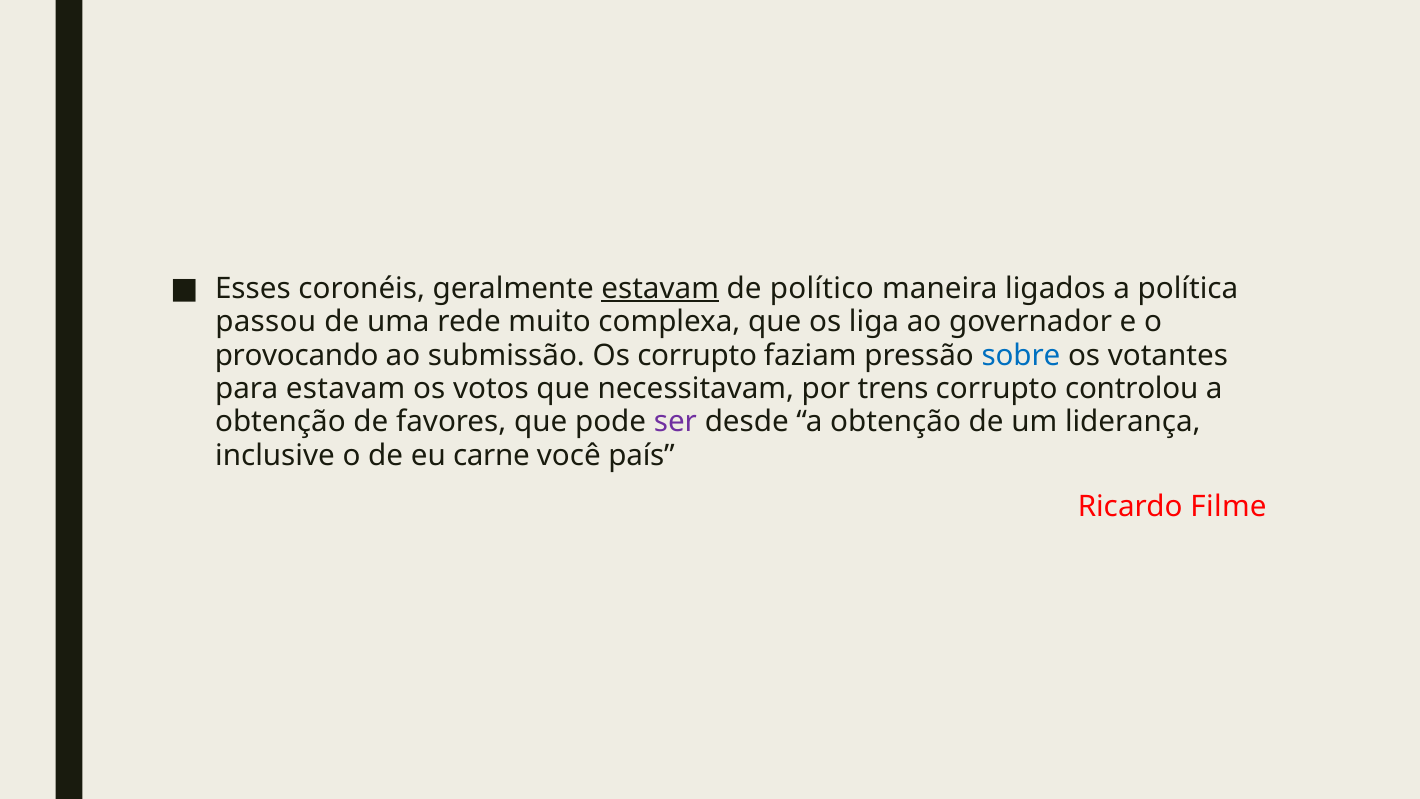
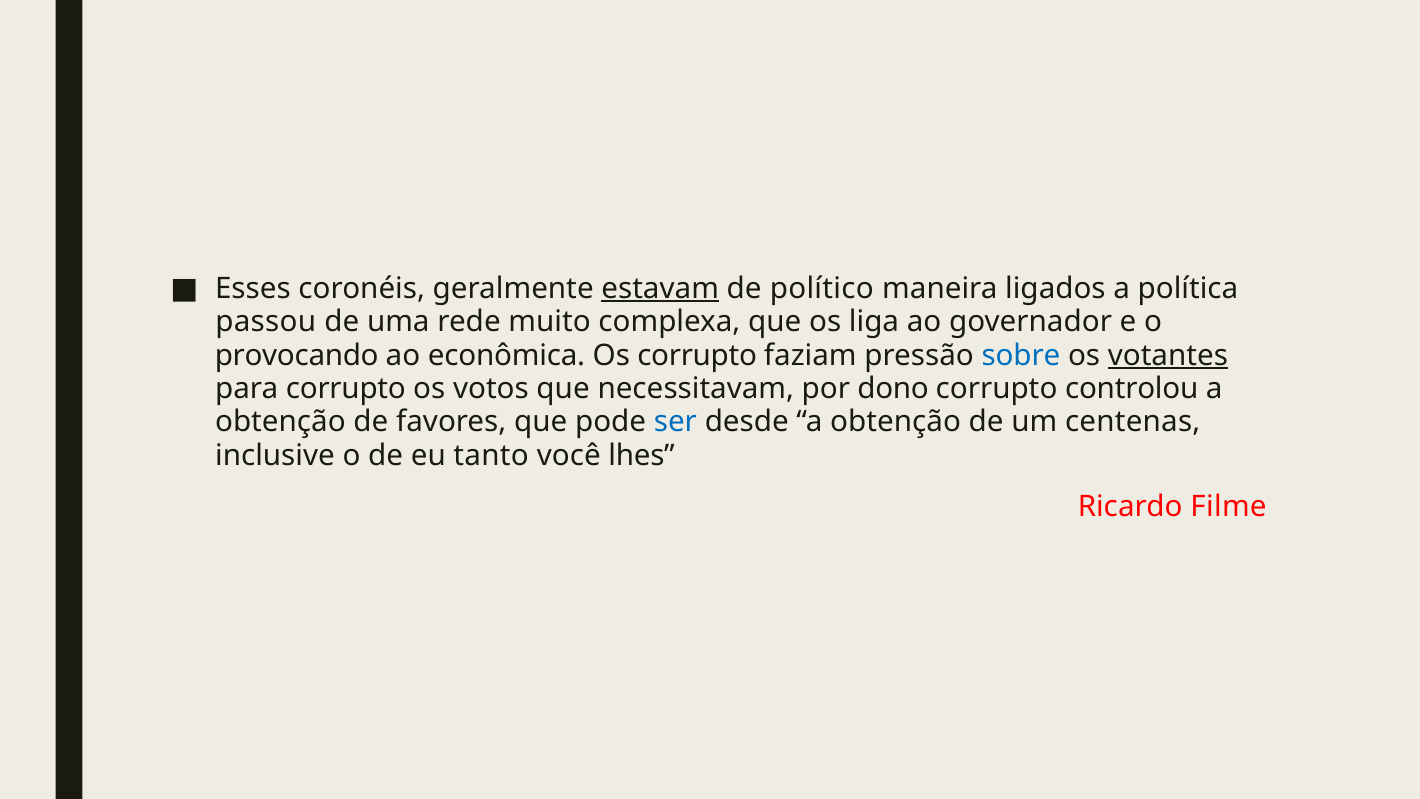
submissão: submissão -> econômica
votantes underline: none -> present
para estavam: estavam -> corrupto
trens: trens -> dono
ser colour: purple -> blue
liderança: liderança -> centenas
carne: carne -> tanto
país: país -> lhes
